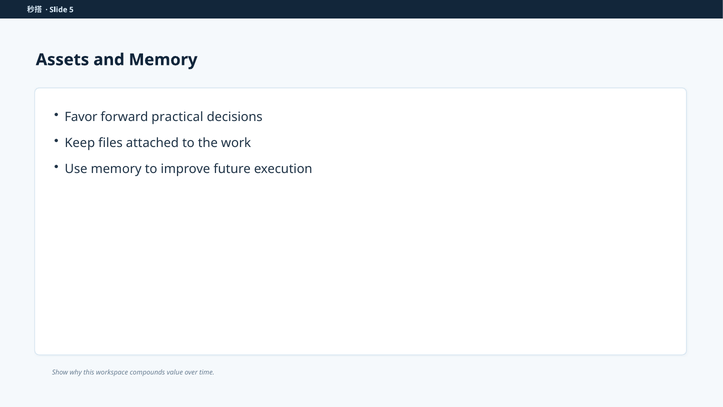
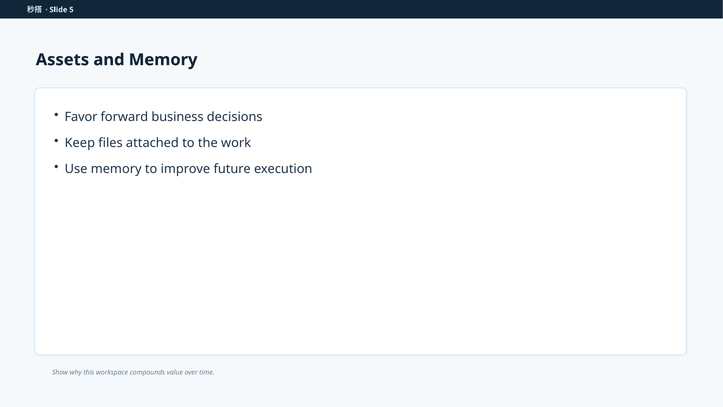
practical: practical -> business
